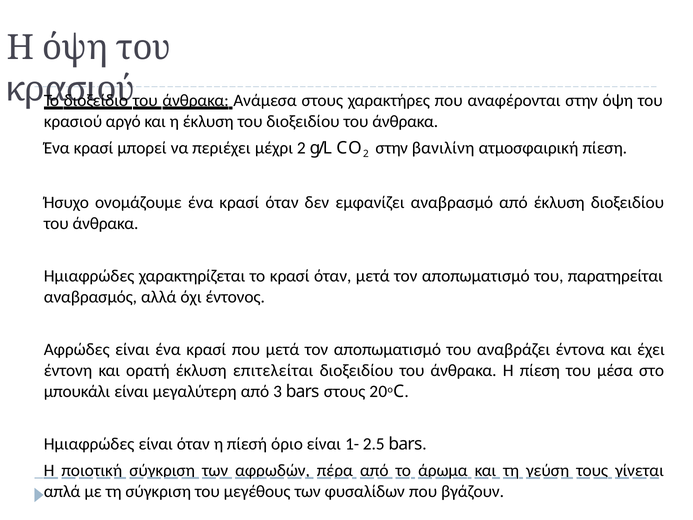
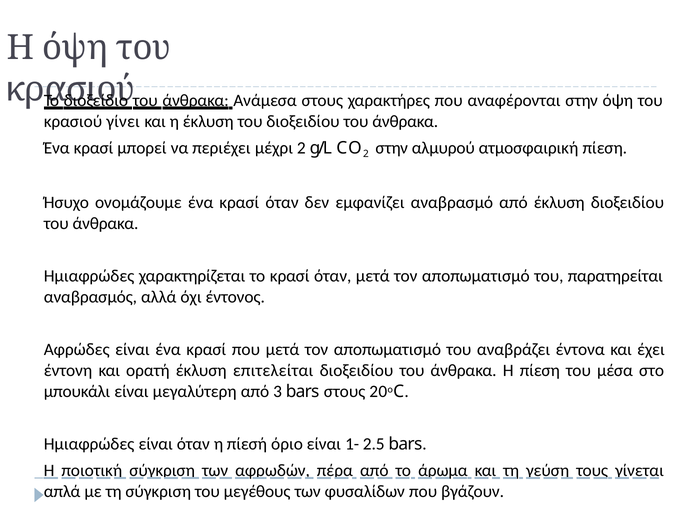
αργό: αργό -> γίνει
βανιλίνη: βανιλίνη -> αλμυρού
